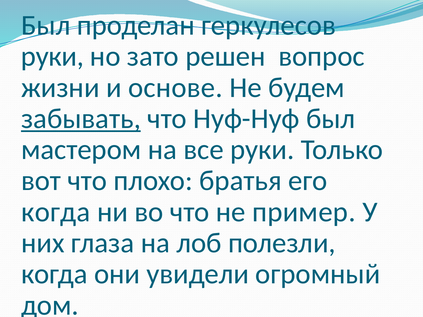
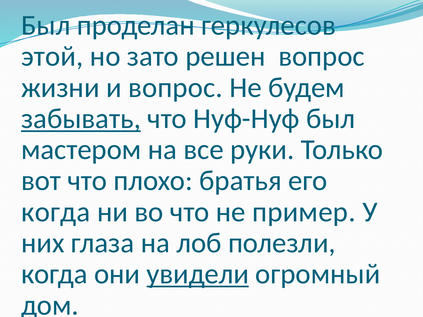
руки at (52, 57): руки -> этой
и основе: основе -> вопрос
увидели underline: none -> present
